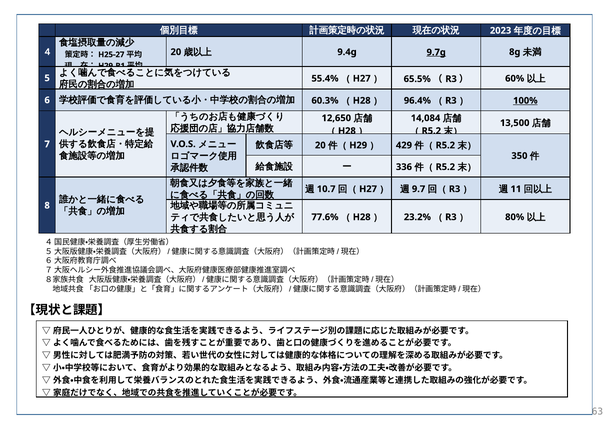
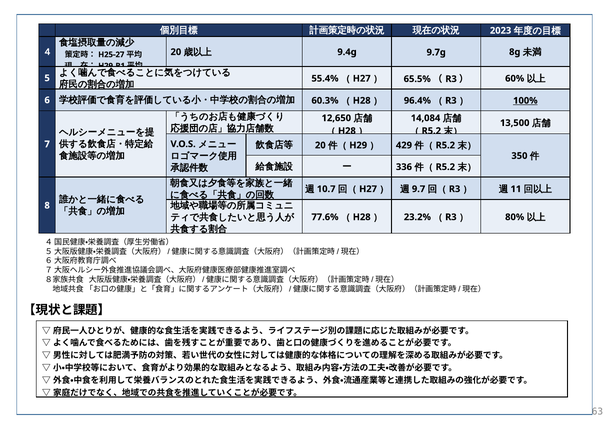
9.7g underline: present -> none
